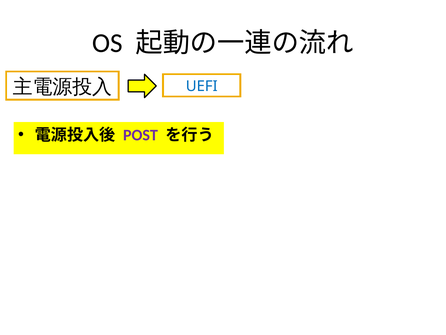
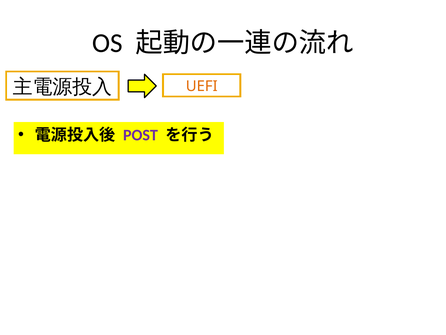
UEFI colour: blue -> orange
